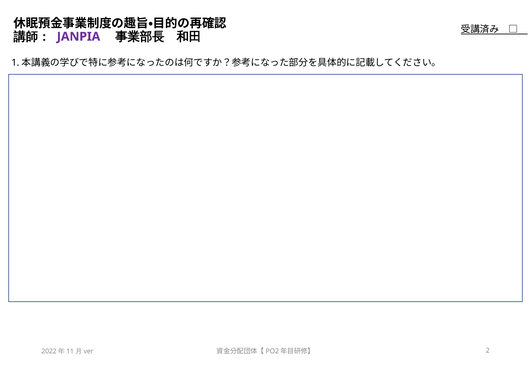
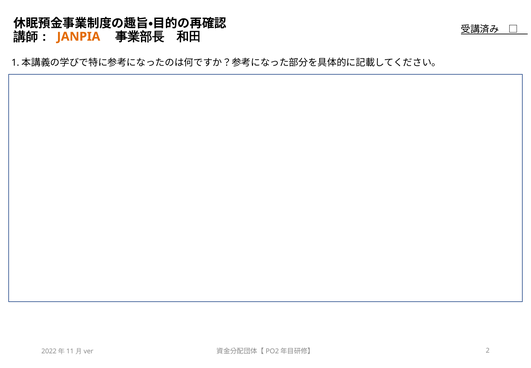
JANPIA colour: purple -> orange
